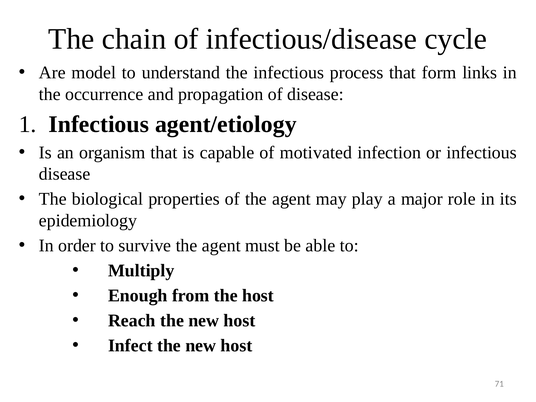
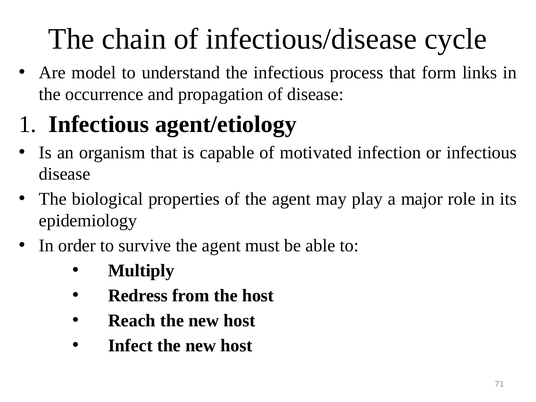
Enough: Enough -> Redress
